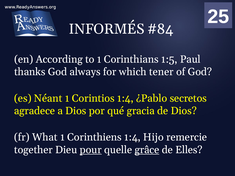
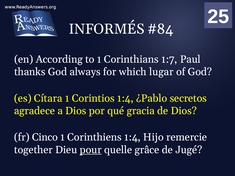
1:5: 1:5 -> 1:7
tener: tener -> lugar
Néant: Néant -> Cítara
What: What -> Cinco
grâce underline: present -> none
Elles: Elles -> Jugé
